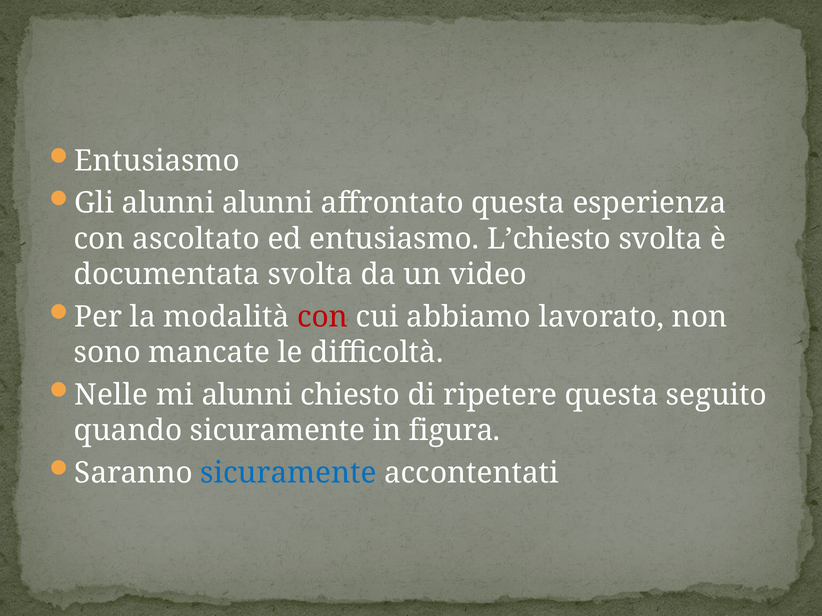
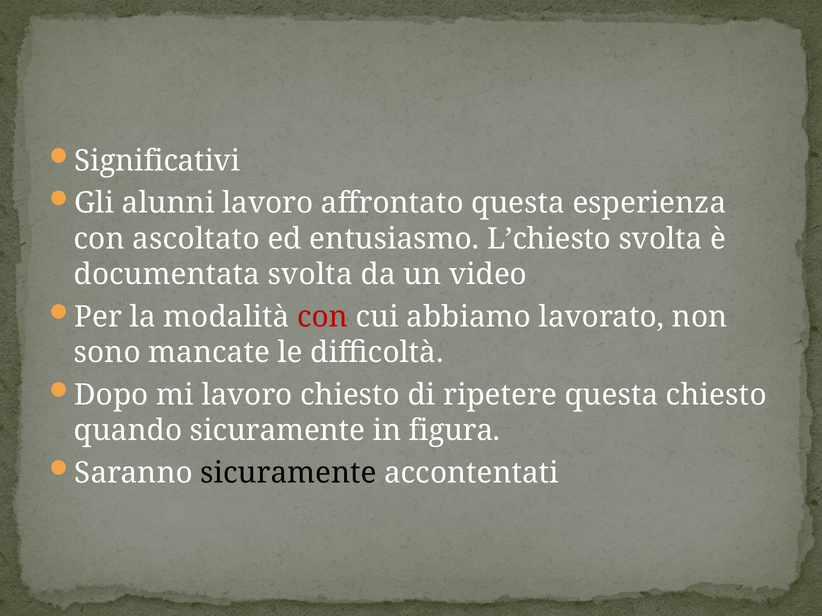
Entusiasmo at (157, 161): Entusiasmo -> Significativi
alunni alunni: alunni -> lavoro
Nelle: Nelle -> Dopo
mi alunni: alunni -> lavoro
questa seguito: seguito -> chiesto
sicuramente at (288, 473) colour: blue -> black
